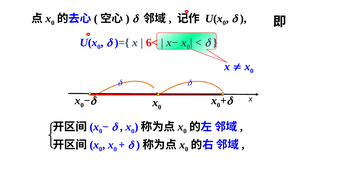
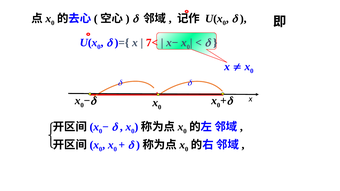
6<: 6< -> 7<
